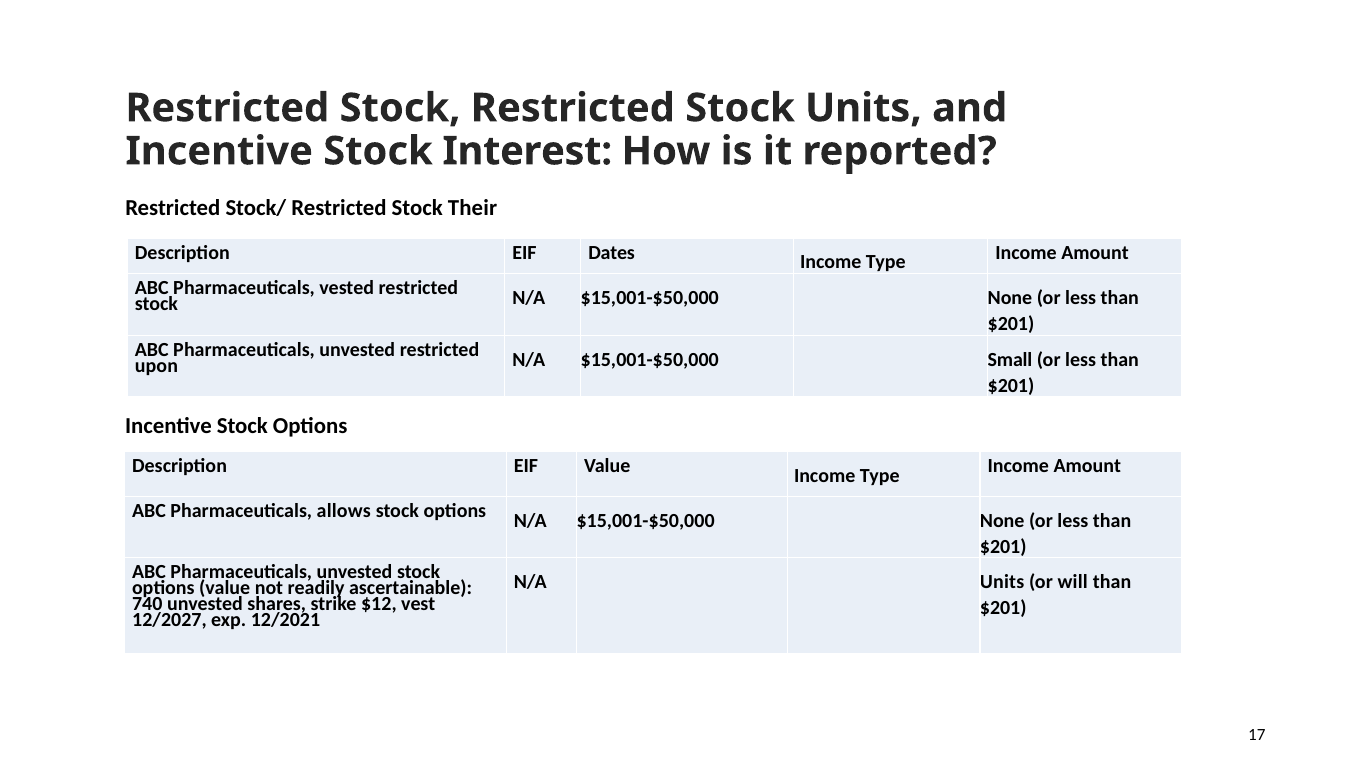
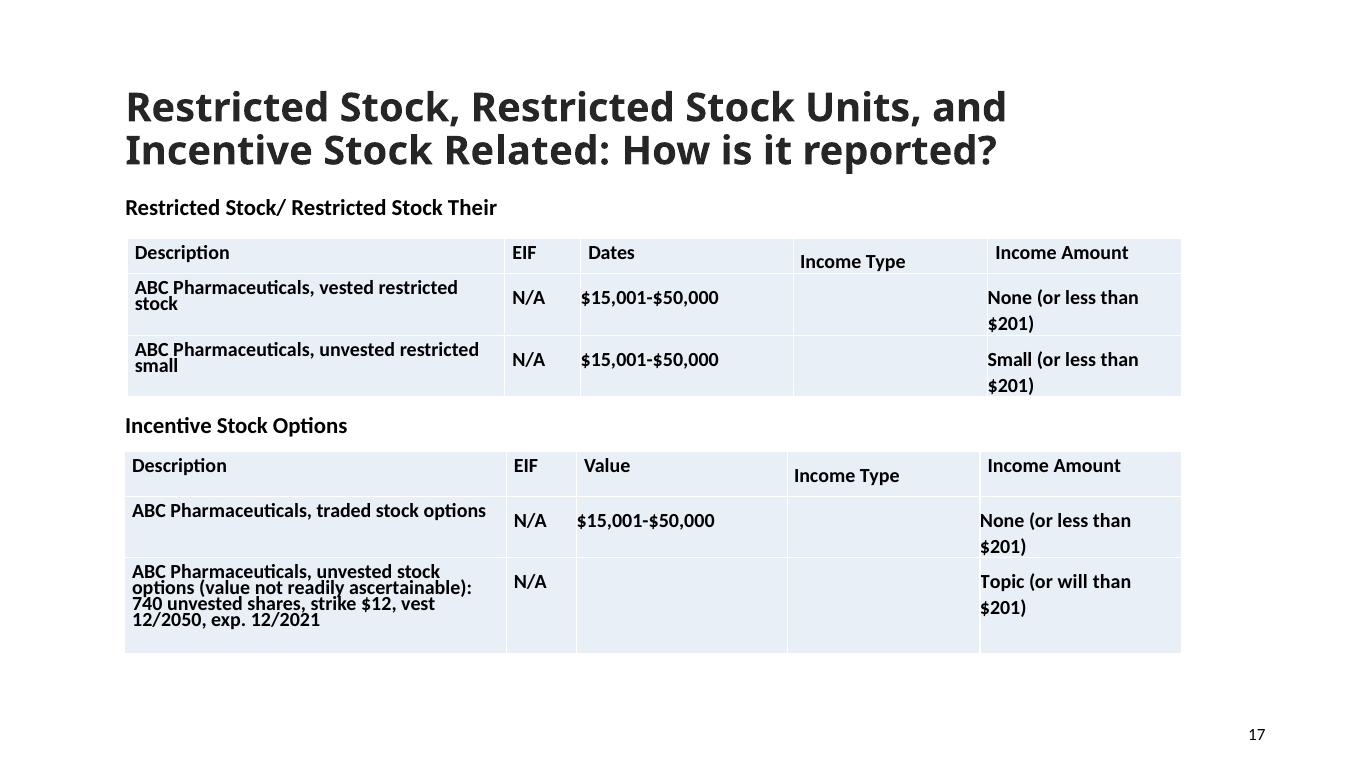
Interest: Interest -> Related
upon at (156, 366): upon -> small
allows: allows -> traded
N/A Units: Units -> Topic
12/2027: 12/2027 -> 12/2050
